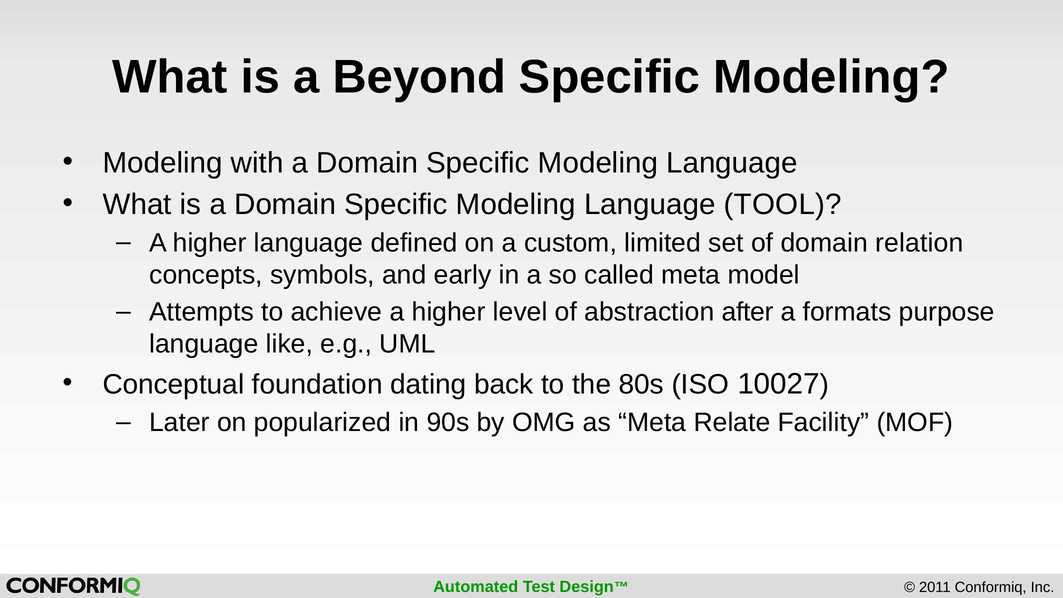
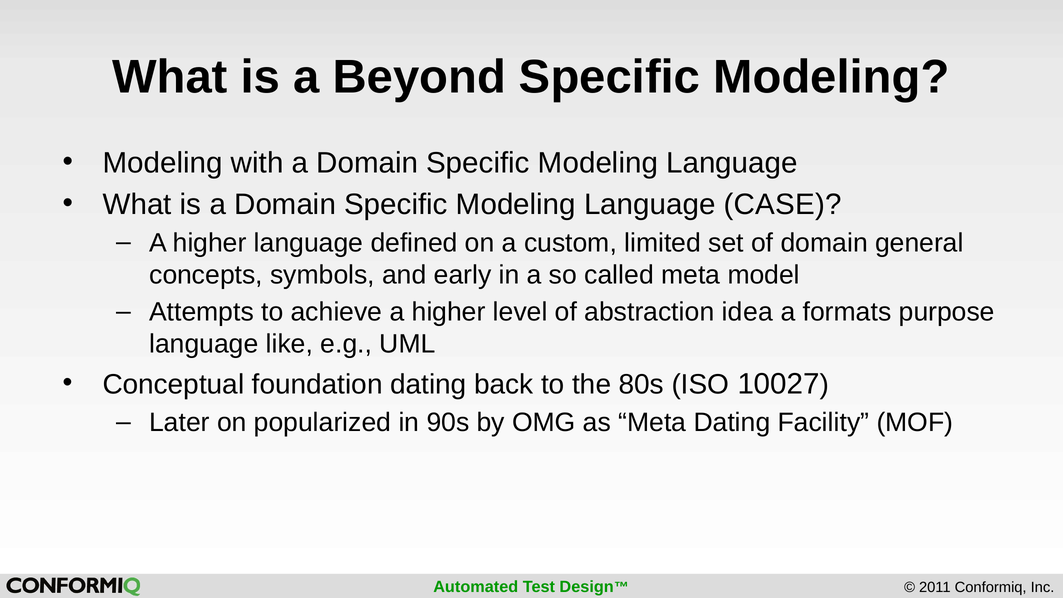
TOOL: TOOL -> CASE
relation: relation -> general
after: after -> idea
Meta Relate: Relate -> Dating
